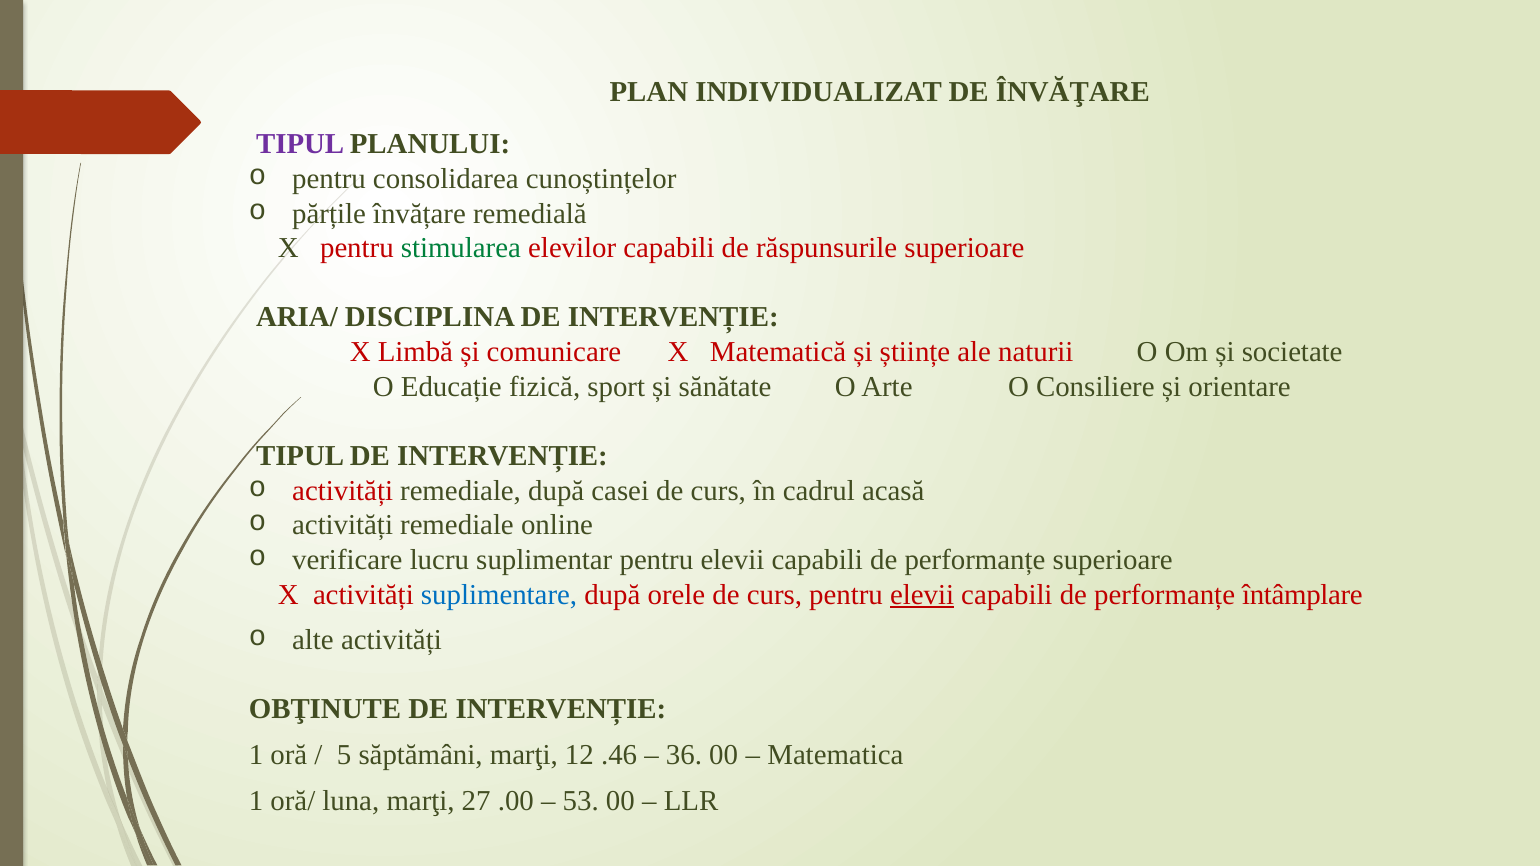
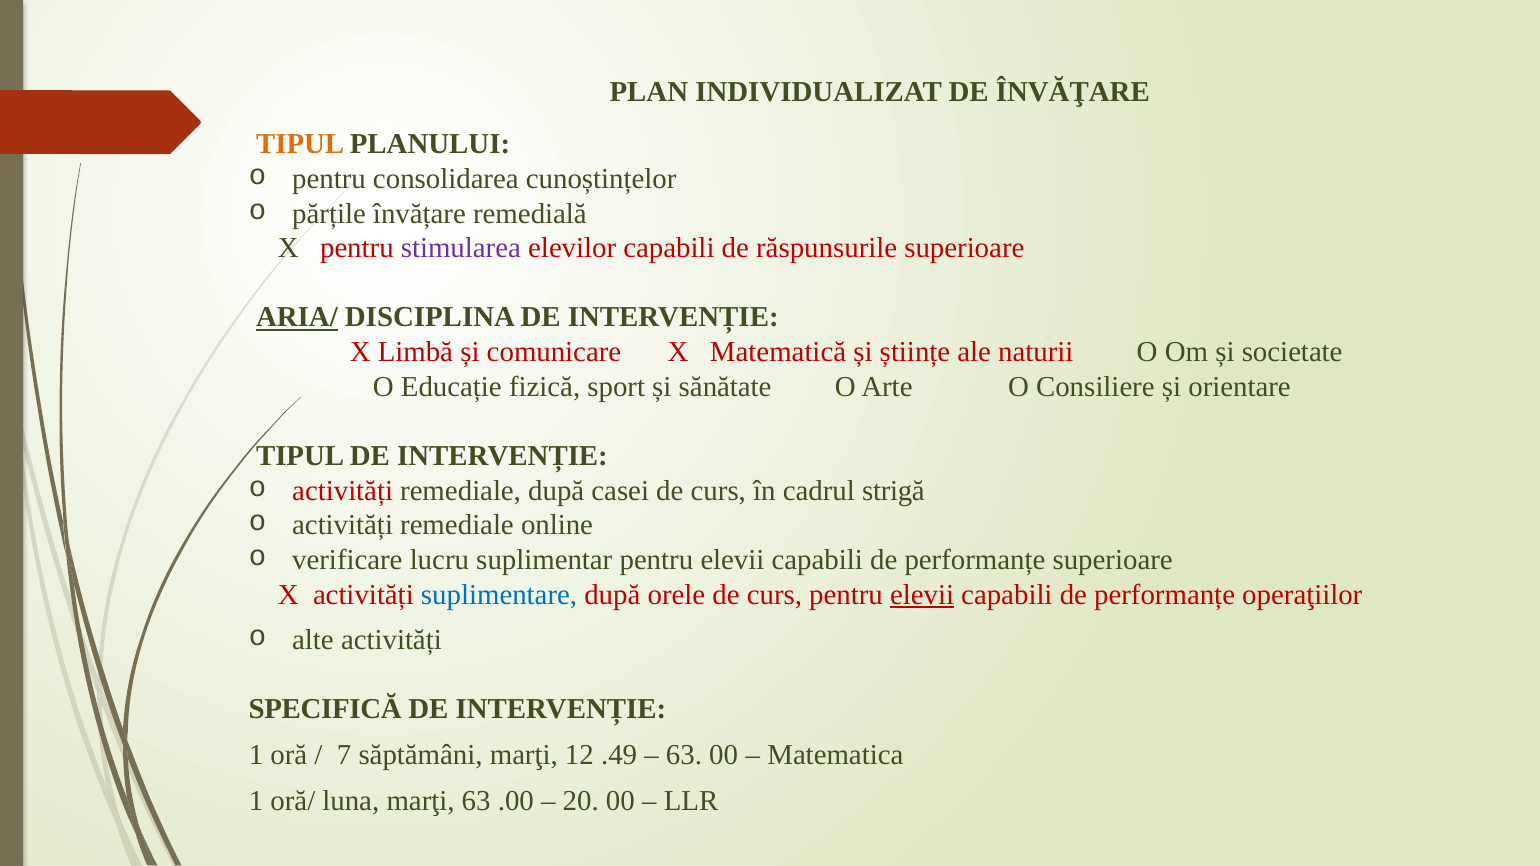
TIPUL at (300, 144) colour: purple -> orange
stimularea colour: green -> purple
ARIA/ underline: none -> present
acasă: acasă -> strigă
întâmplare: întâmplare -> operaţiilor
OBŢINUTE: OBŢINUTE -> SPECIFICĂ
5: 5 -> 7
.46: .46 -> .49
36 at (684, 755): 36 -> 63
marţi 27: 27 -> 63
53: 53 -> 20
